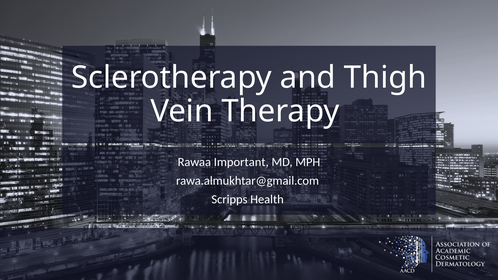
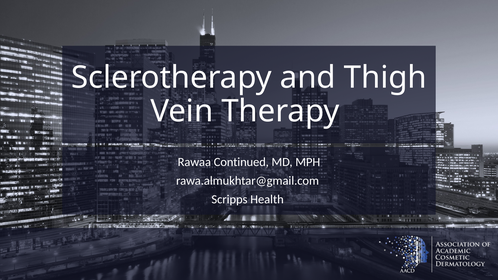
Important: Important -> Continued
